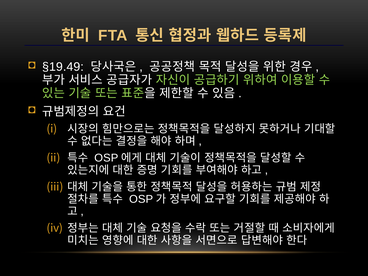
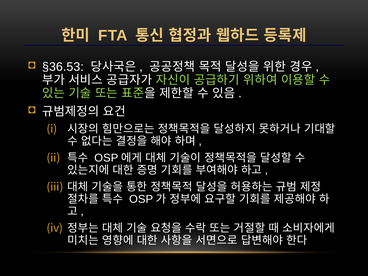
§19.49: §19.49 -> §36.53
